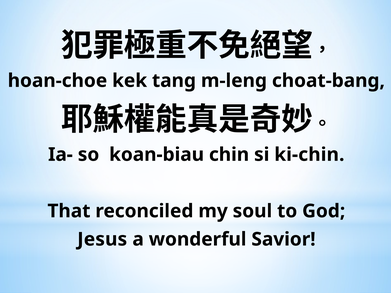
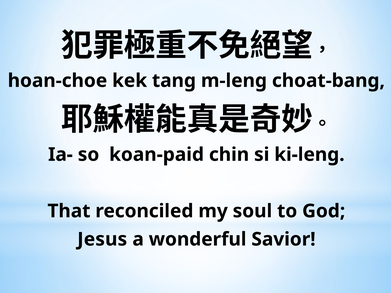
koan-biau: koan-biau -> koan-paid
ki-chin: ki-chin -> ki-leng
